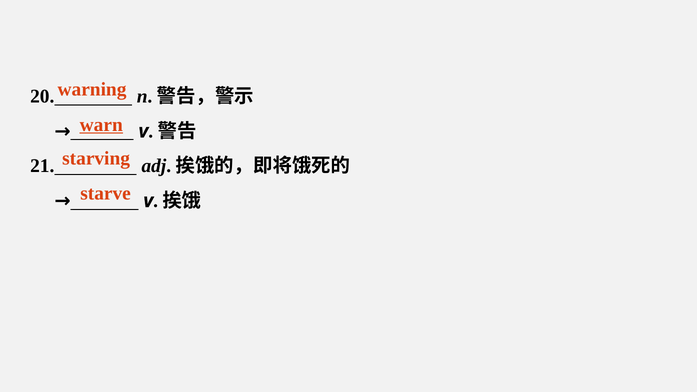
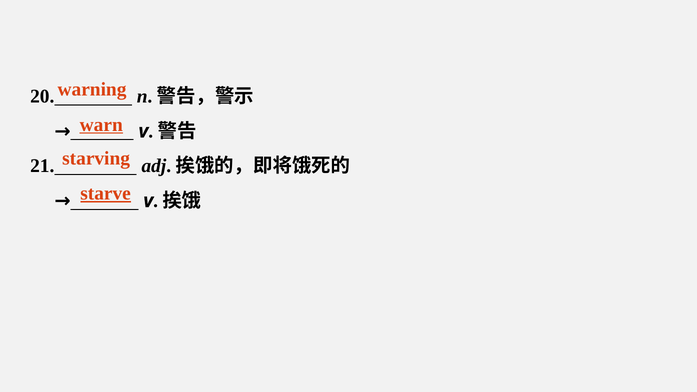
starve underline: none -> present
